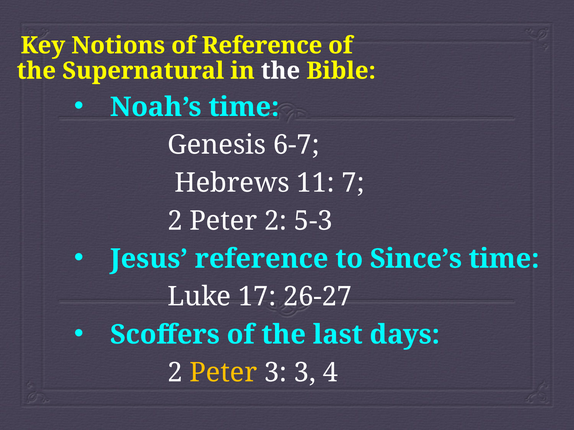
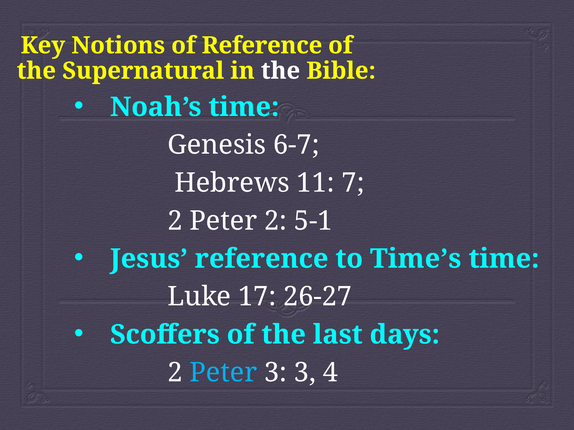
5-3: 5-3 -> 5-1
Since’s: Since’s -> Time’s
Peter at (223, 373) colour: yellow -> light blue
